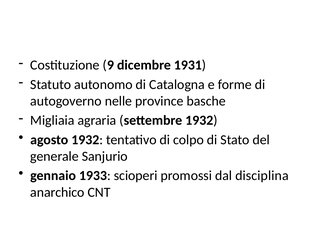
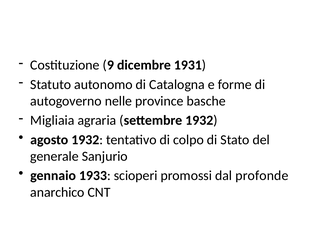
disciplina: disciplina -> profonde
